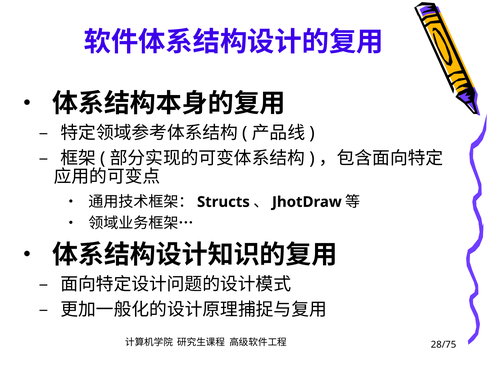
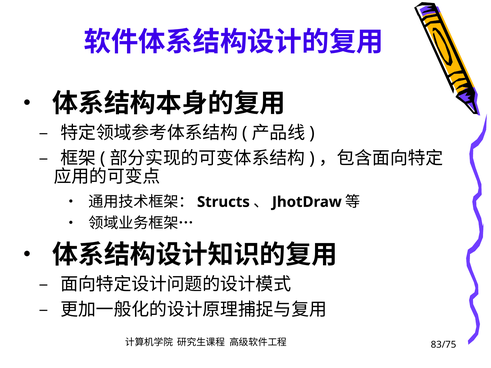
28/75: 28/75 -> 83/75
